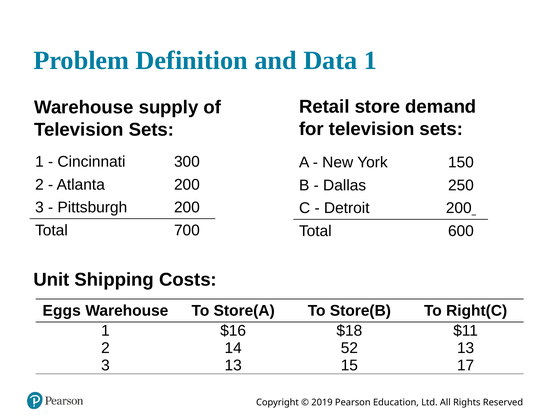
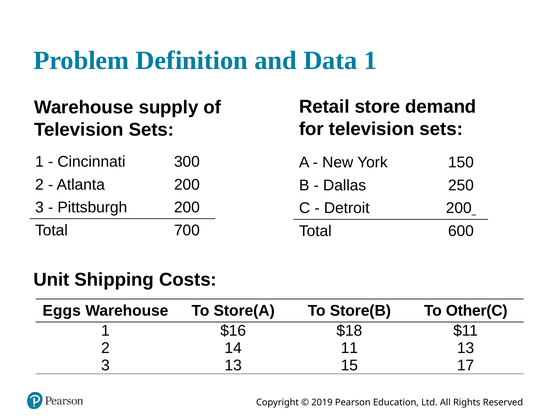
Right(C: Right(C -> Other(C
52: 52 -> 11
